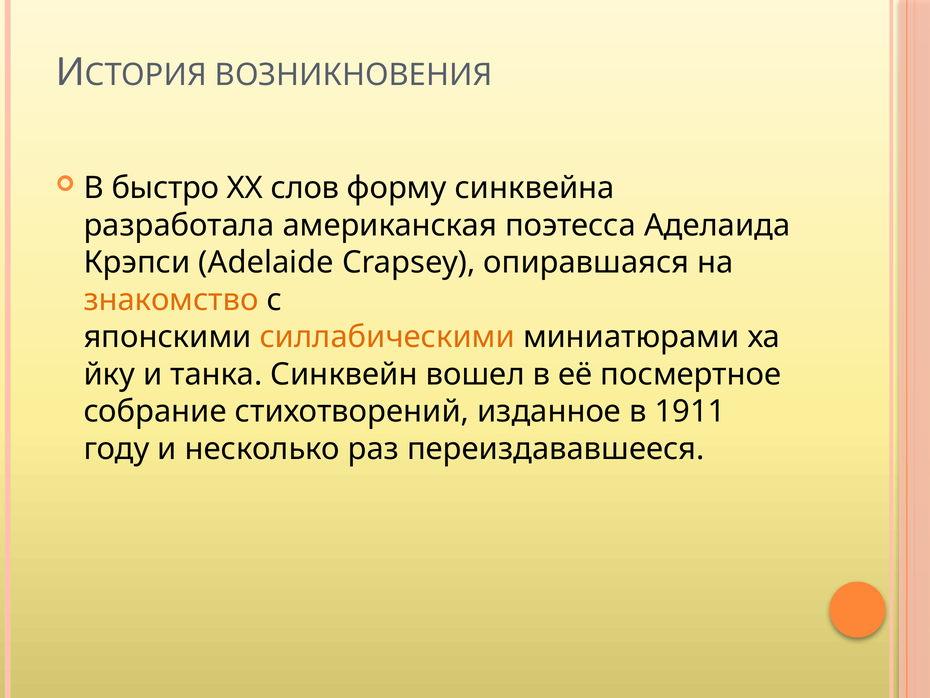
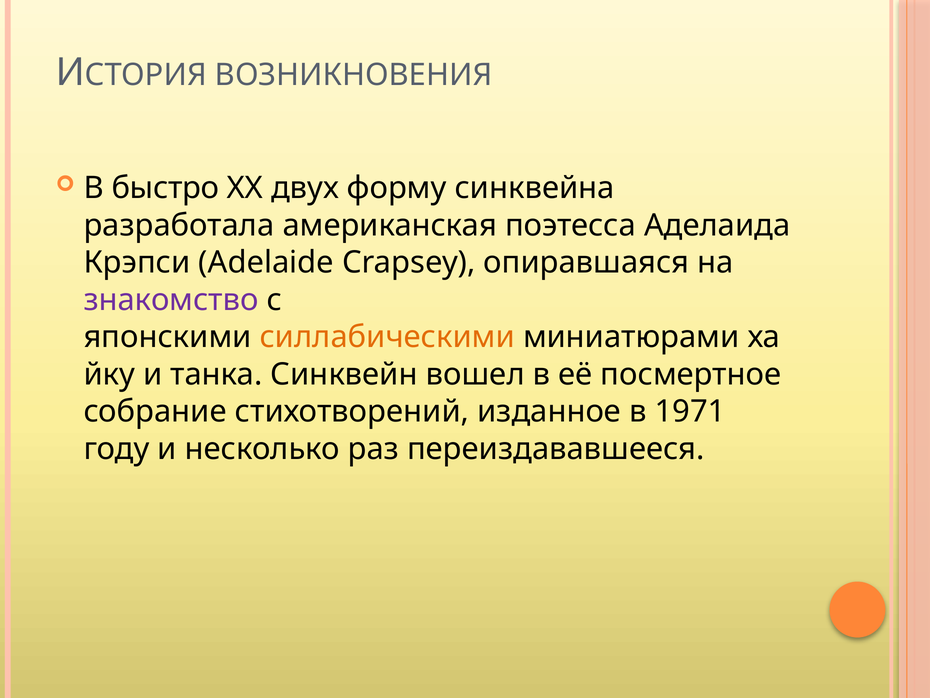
слов: слов -> двух
знакомство colour: orange -> purple
1911: 1911 -> 1971
